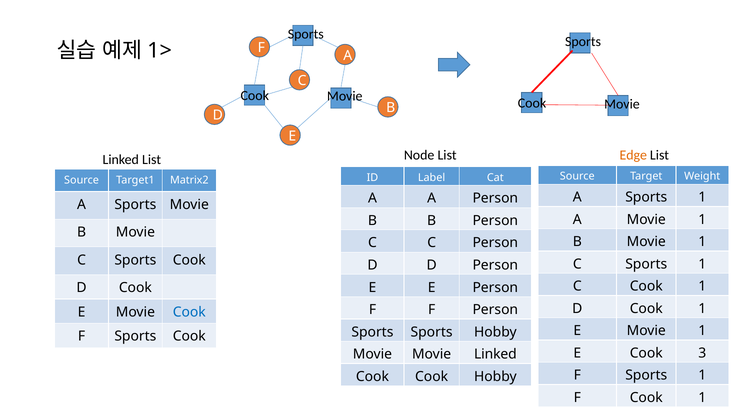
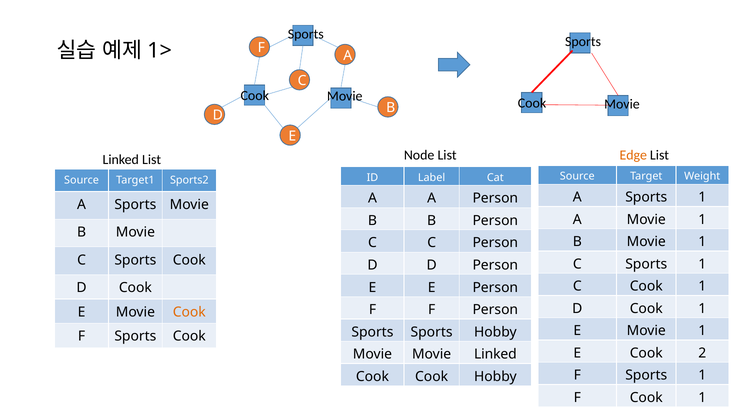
Matrix2: Matrix2 -> Sports2
Cook at (189, 312) colour: blue -> orange
3: 3 -> 2
